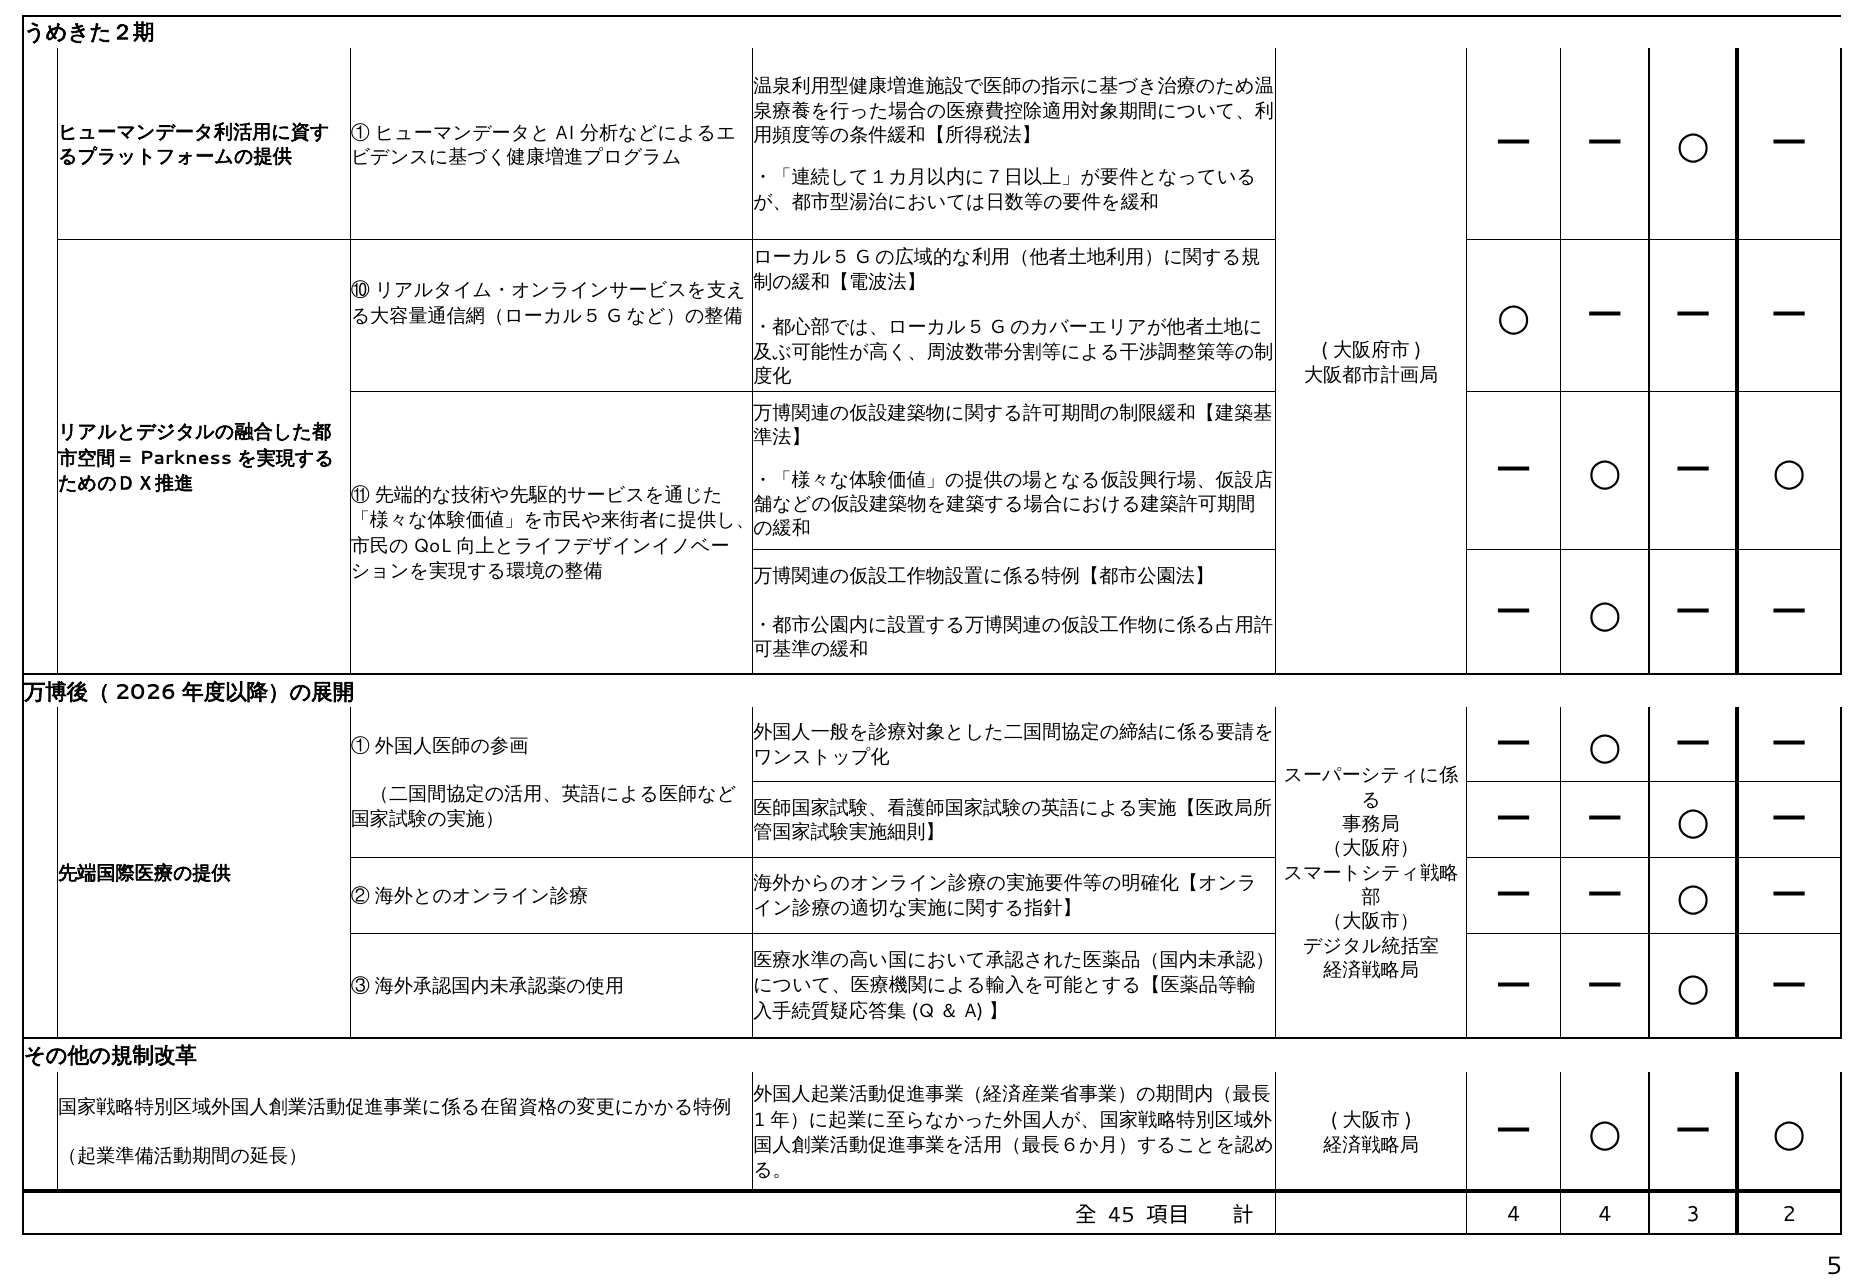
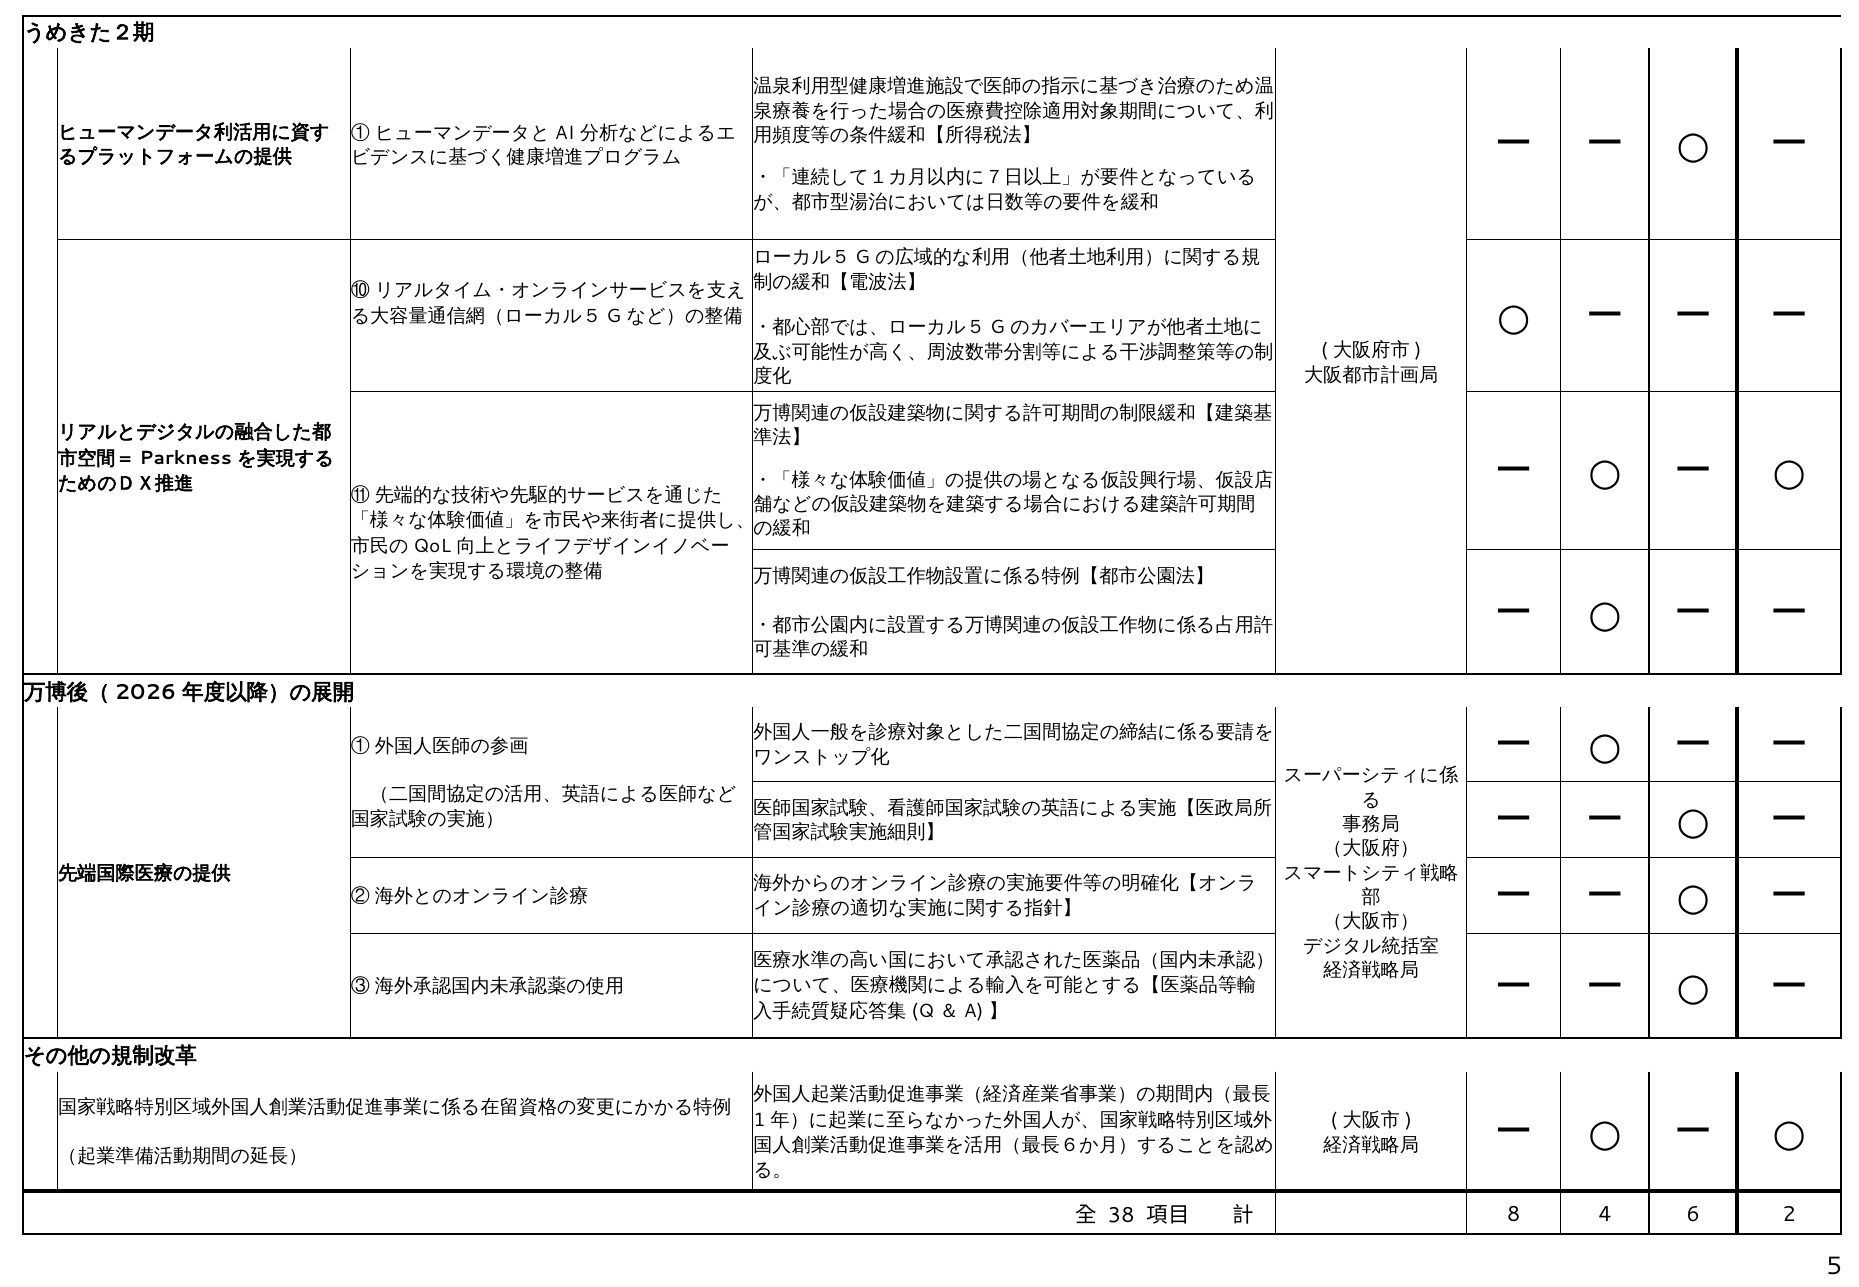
45: 45 -> 38
4 at (1514, 1214): 4 -> 8
3: 3 -> 6
